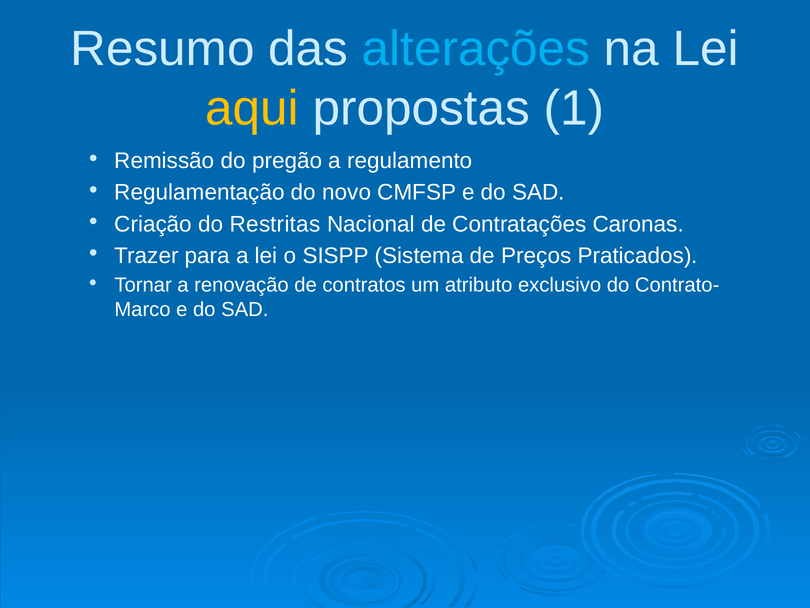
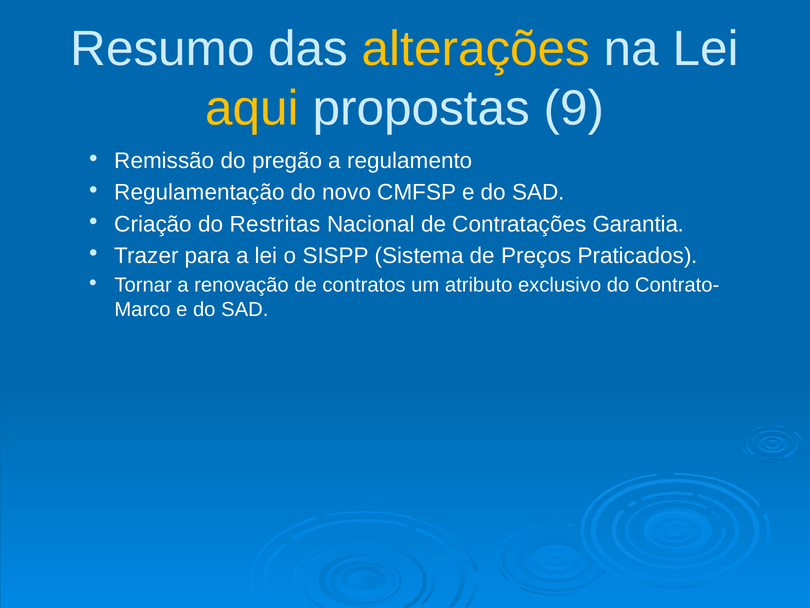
alterações colour: light blue -> yellow
1: 1 -> 9
Caronas: Caronas -> Garantia
